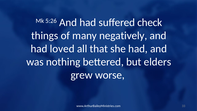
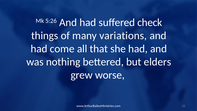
negatively: negatively -> variations
loved: loved -> come
